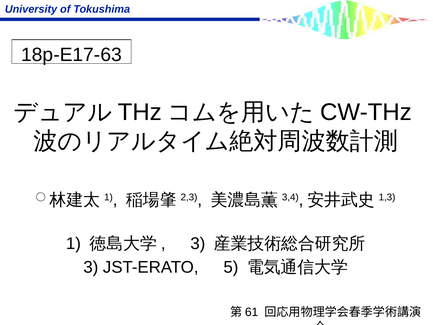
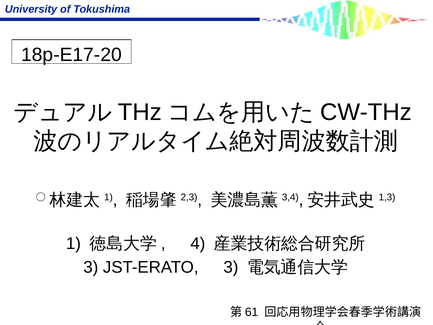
18p-E17-63: 18p-E17-63 -> 18p-E17-20
3 at (198, 243): 3 -> 4
JST-ERATO 5: 5 -> 3
